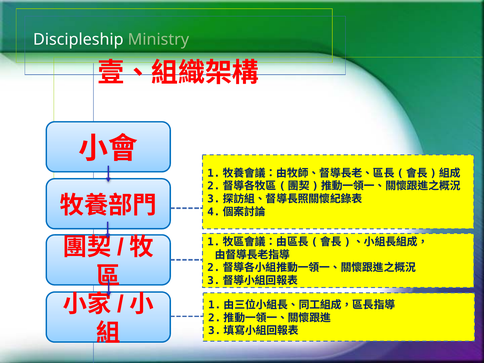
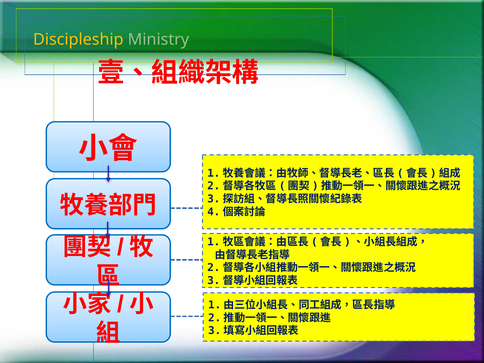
Discipleship colour: white -> yellow
